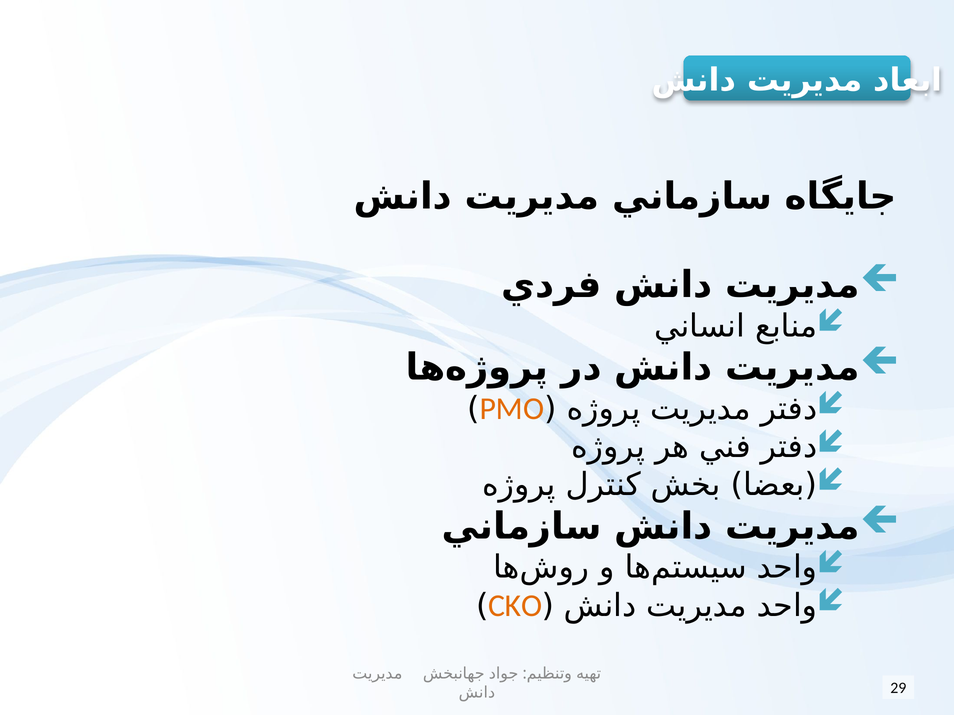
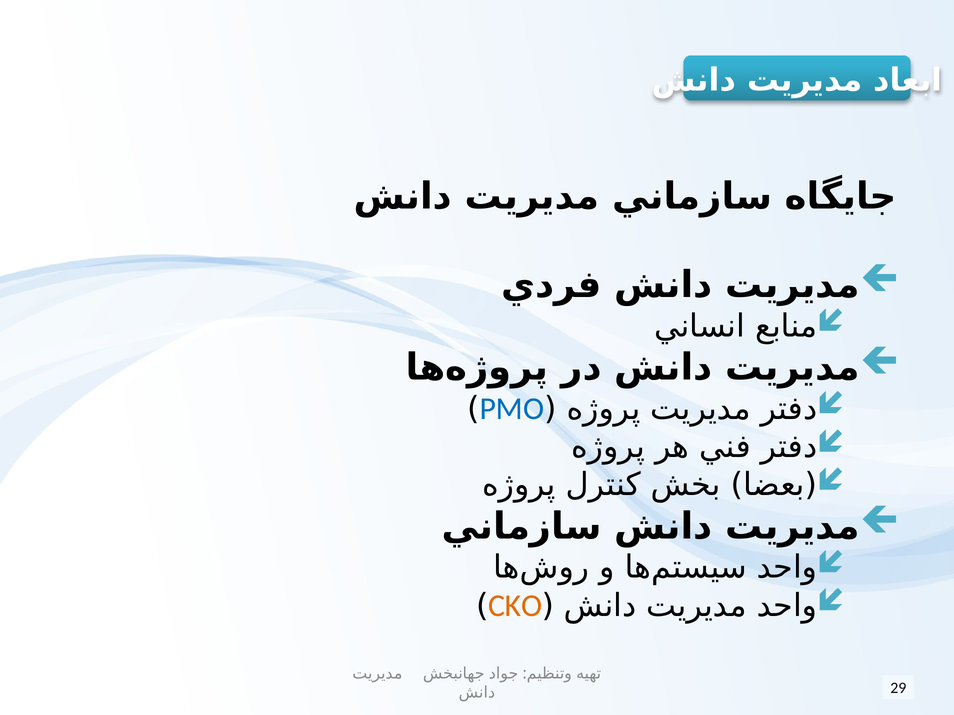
PMO colour: orange -> blue
